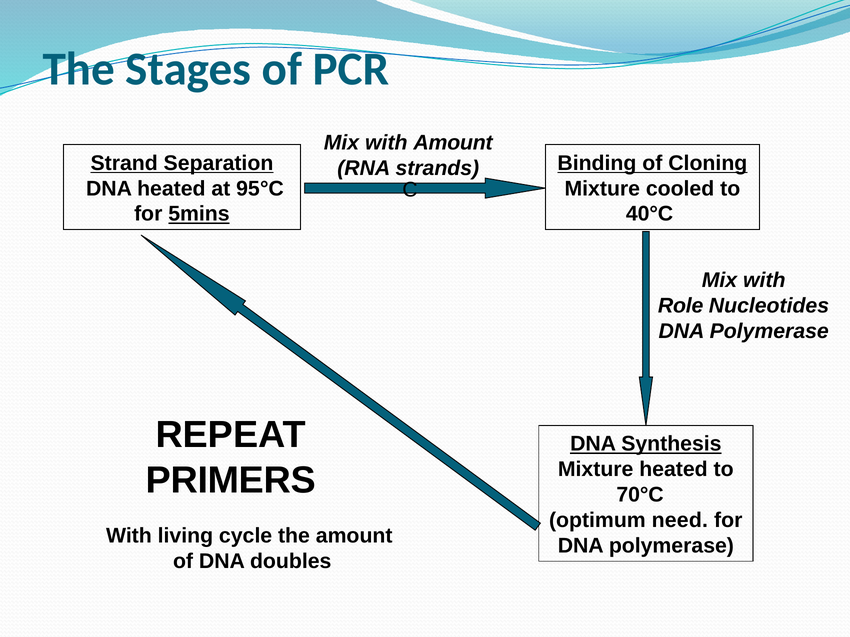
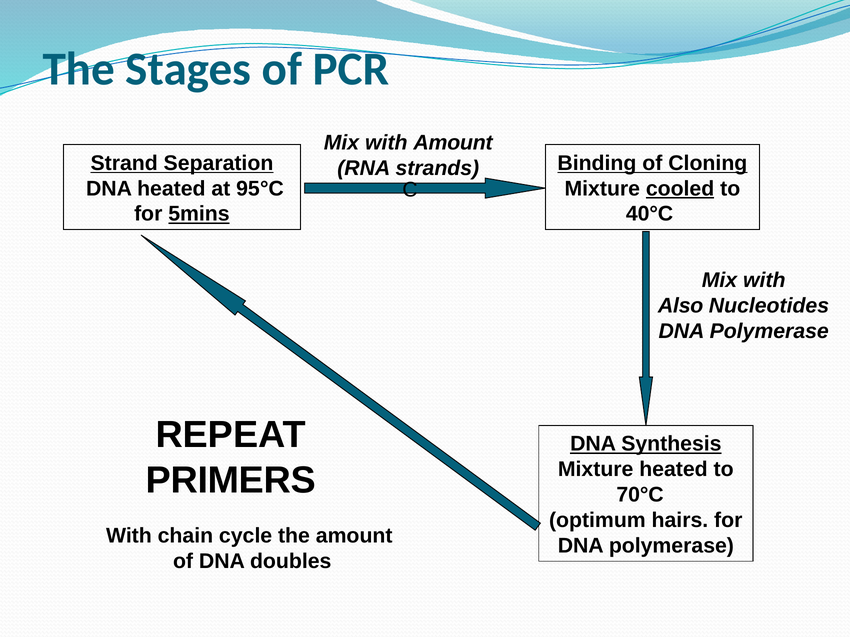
cooled underline: none -> present
Role: Role -> Also
need: need -> hairs
living: living -> chain
